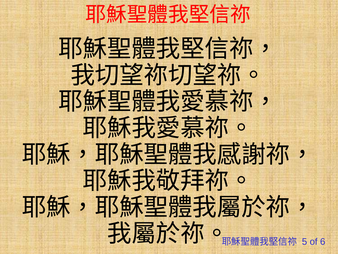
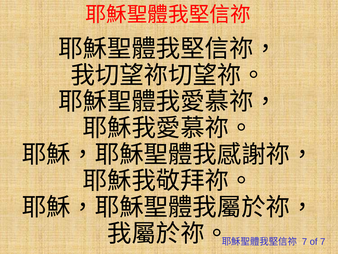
5 at (304, 241): 5 -> 7
of 6: 6 -> 7
